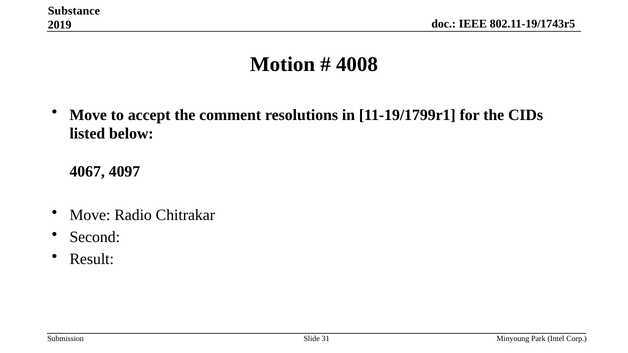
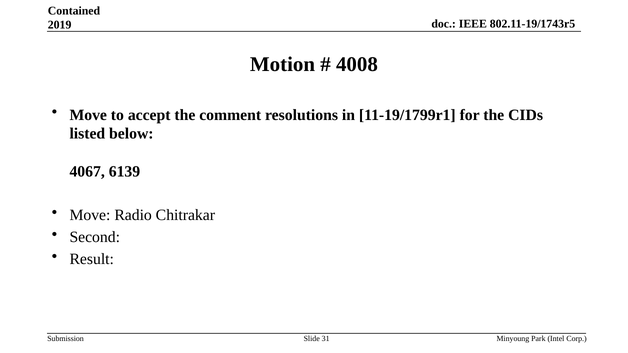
Substance: Substance -> Contained
4097: 4097 -> 6139
